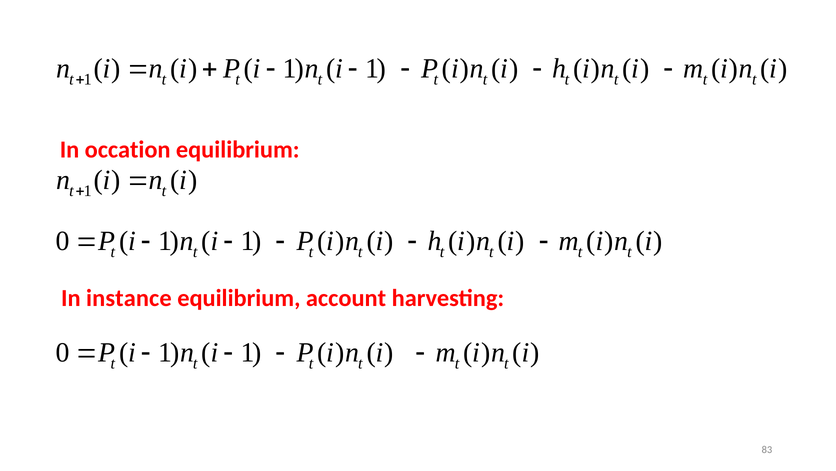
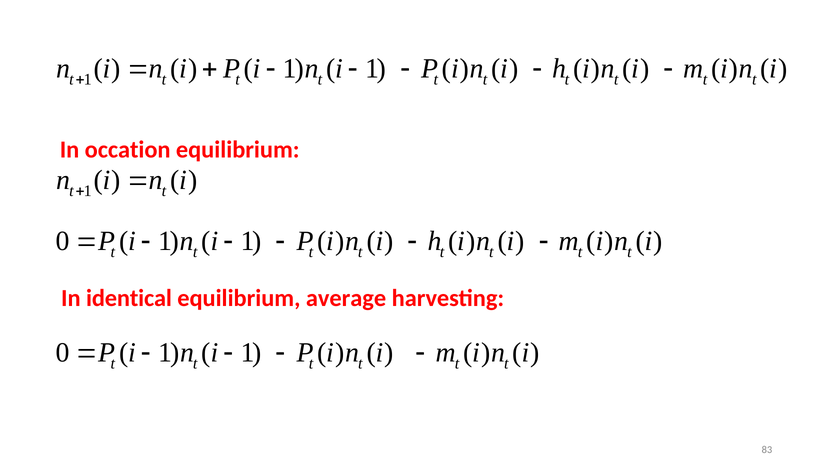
instance: instance -> identical
account: account -> average
